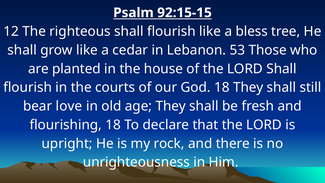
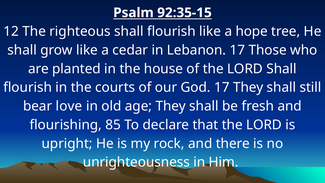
92:15-15: 92:15-15 -> 92:35-15
bless: bless -> hope
Lebanon 53: 53 -> 17
God 18: 18 -> 17
flourishing 18: 18 -> 85
